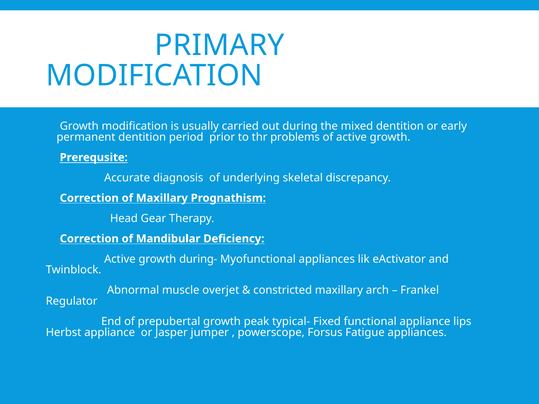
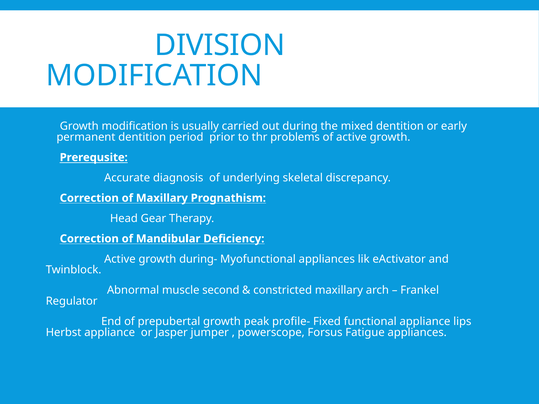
PRIMARY: PRIMARY -> DIVISION
overjet: overjet -> second
typical-: typical- -> profile-
